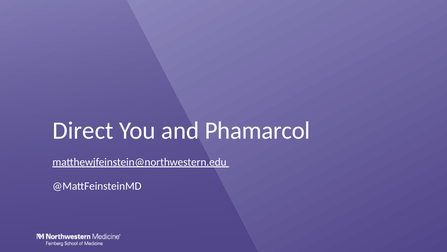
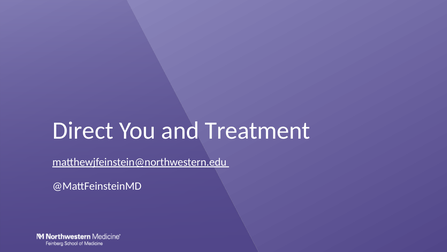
Phamarcol: Phamarcol -> Treatment
